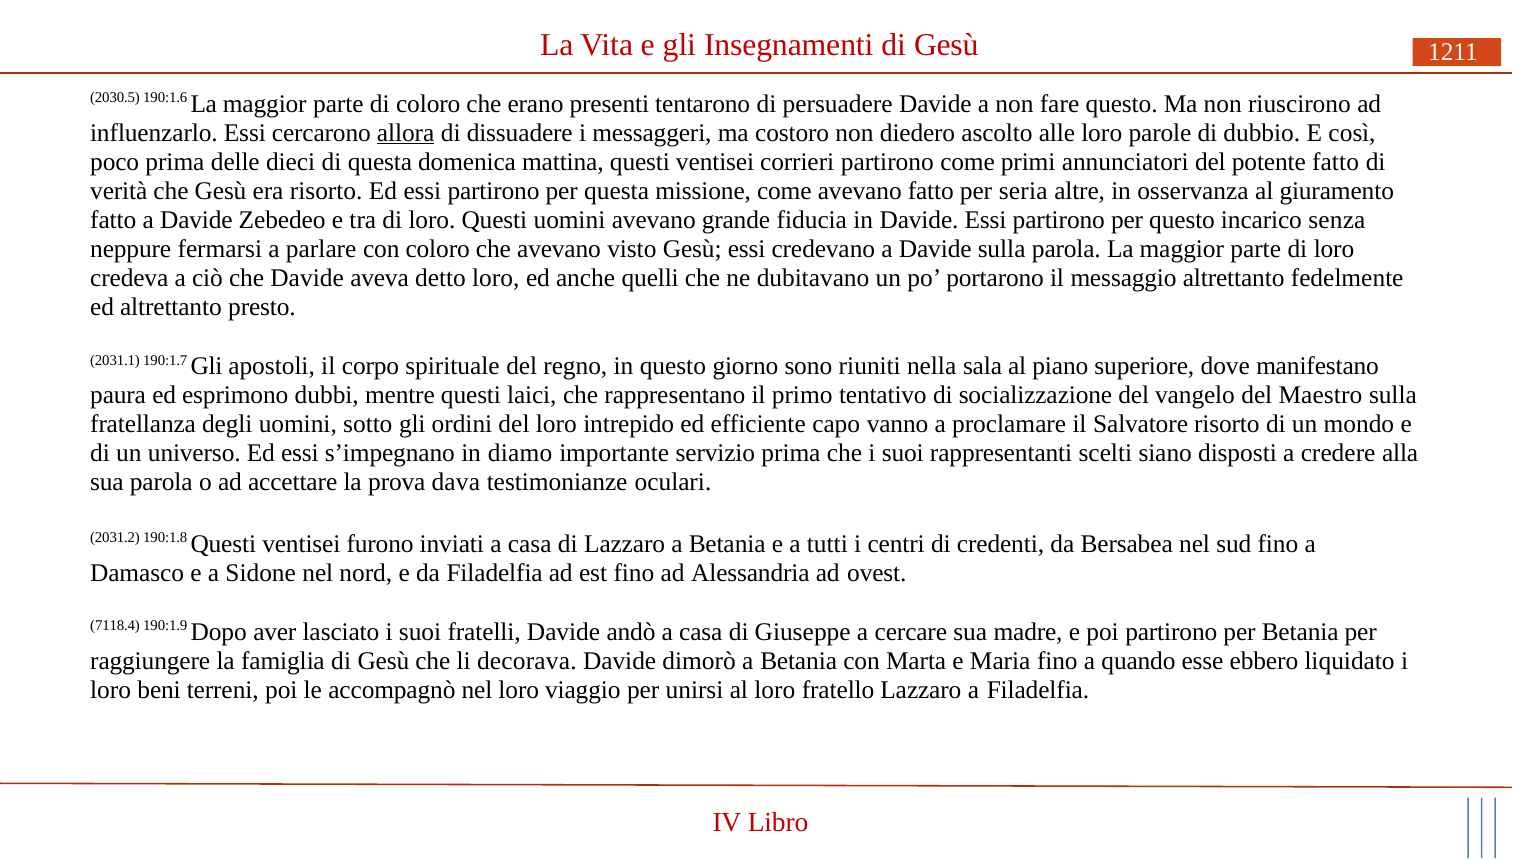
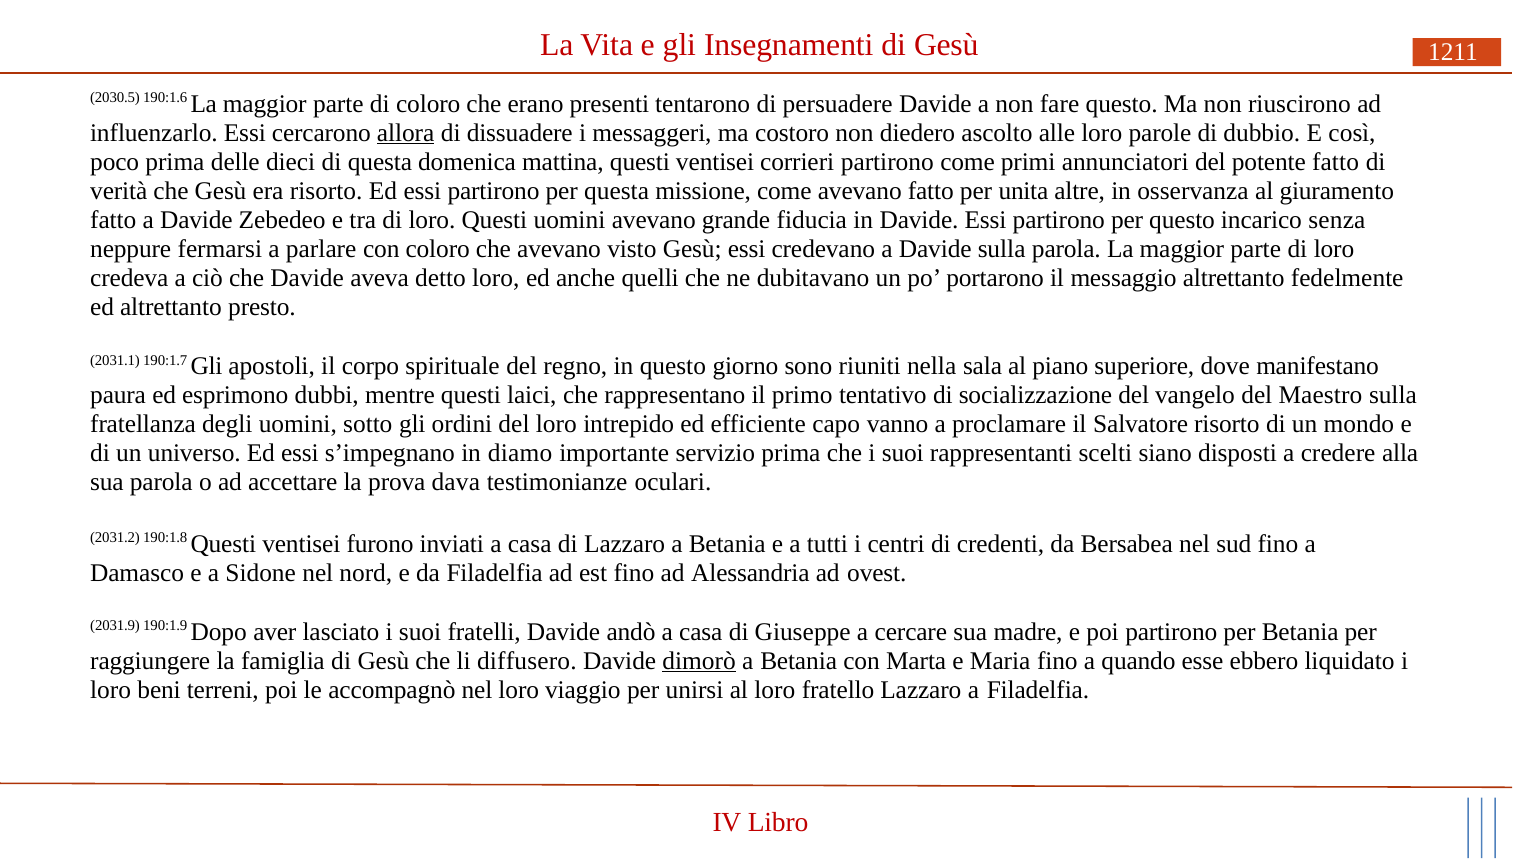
seria: seria -> unita
7118.4: 7118.4 -> 2031.9
decorava: decorava -> diffusero
dimorò underline: none -> present
